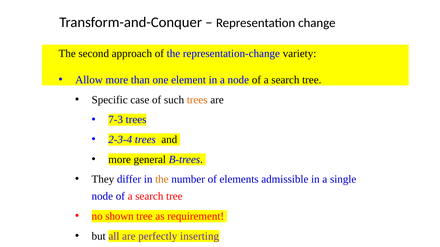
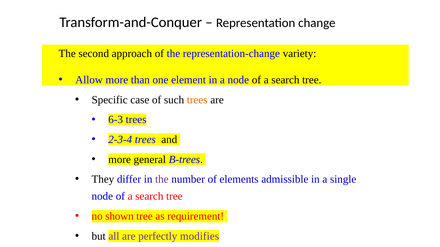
7-3: 7-3 -> 6-3
the at (162, 180) colour: orange -> purple
inserting: inserting -> modifies
